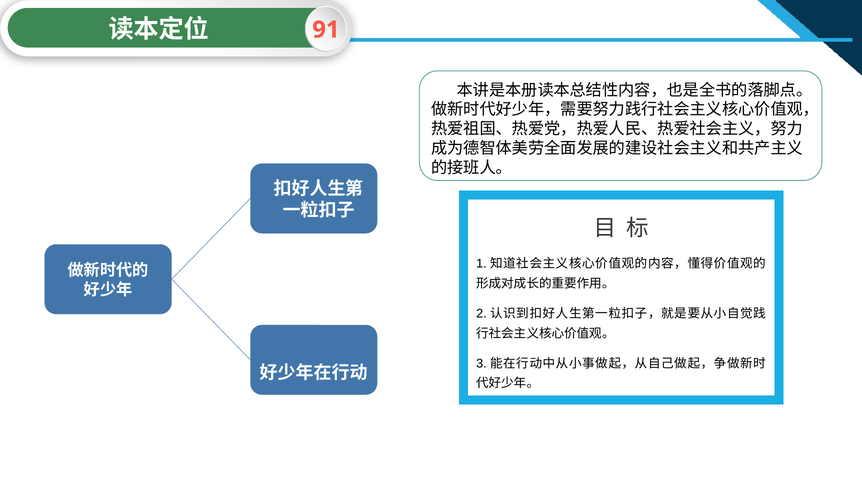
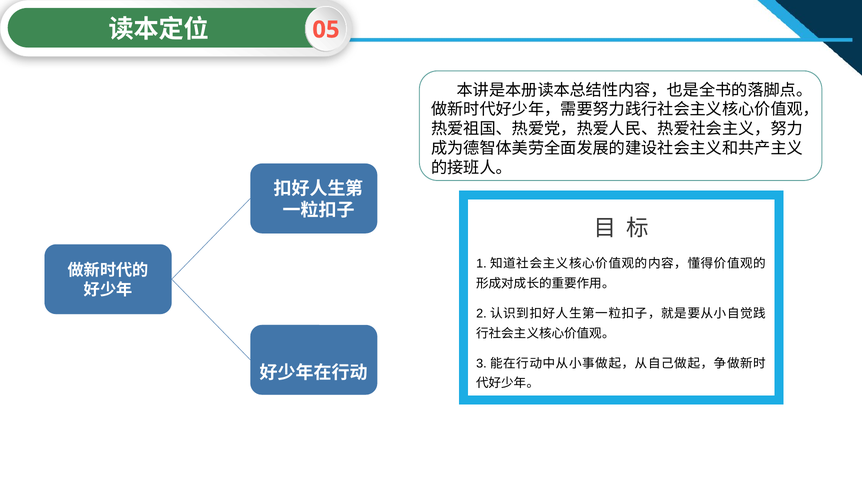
91: 91 -> 05
